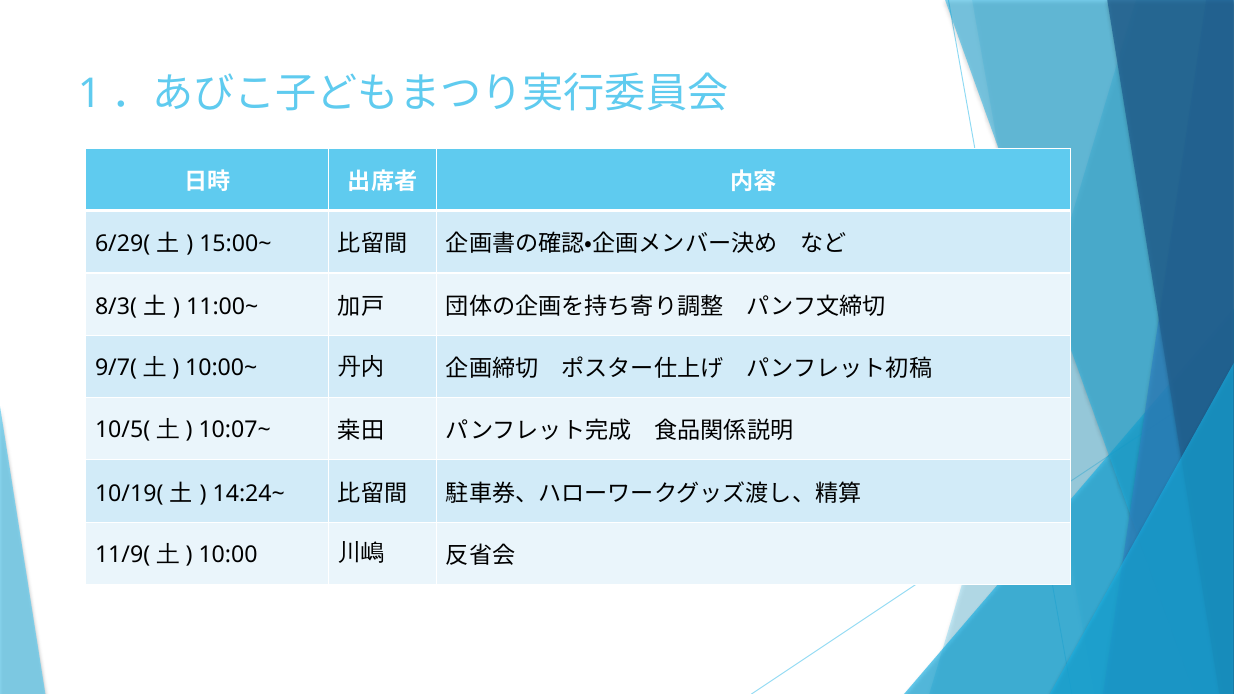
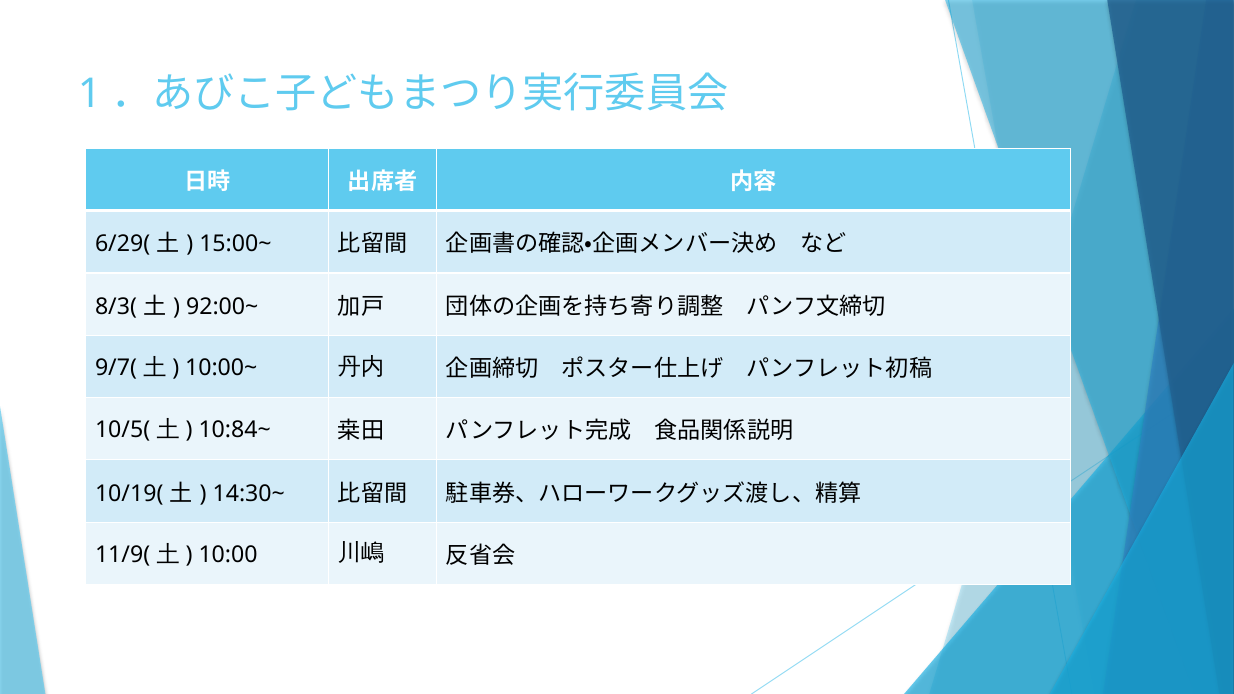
11:00~: 11:00~ -> 92:00~
10:07~: 10:07~ -> 10:84~
14:24~: 14:24~ -> 14:30~
